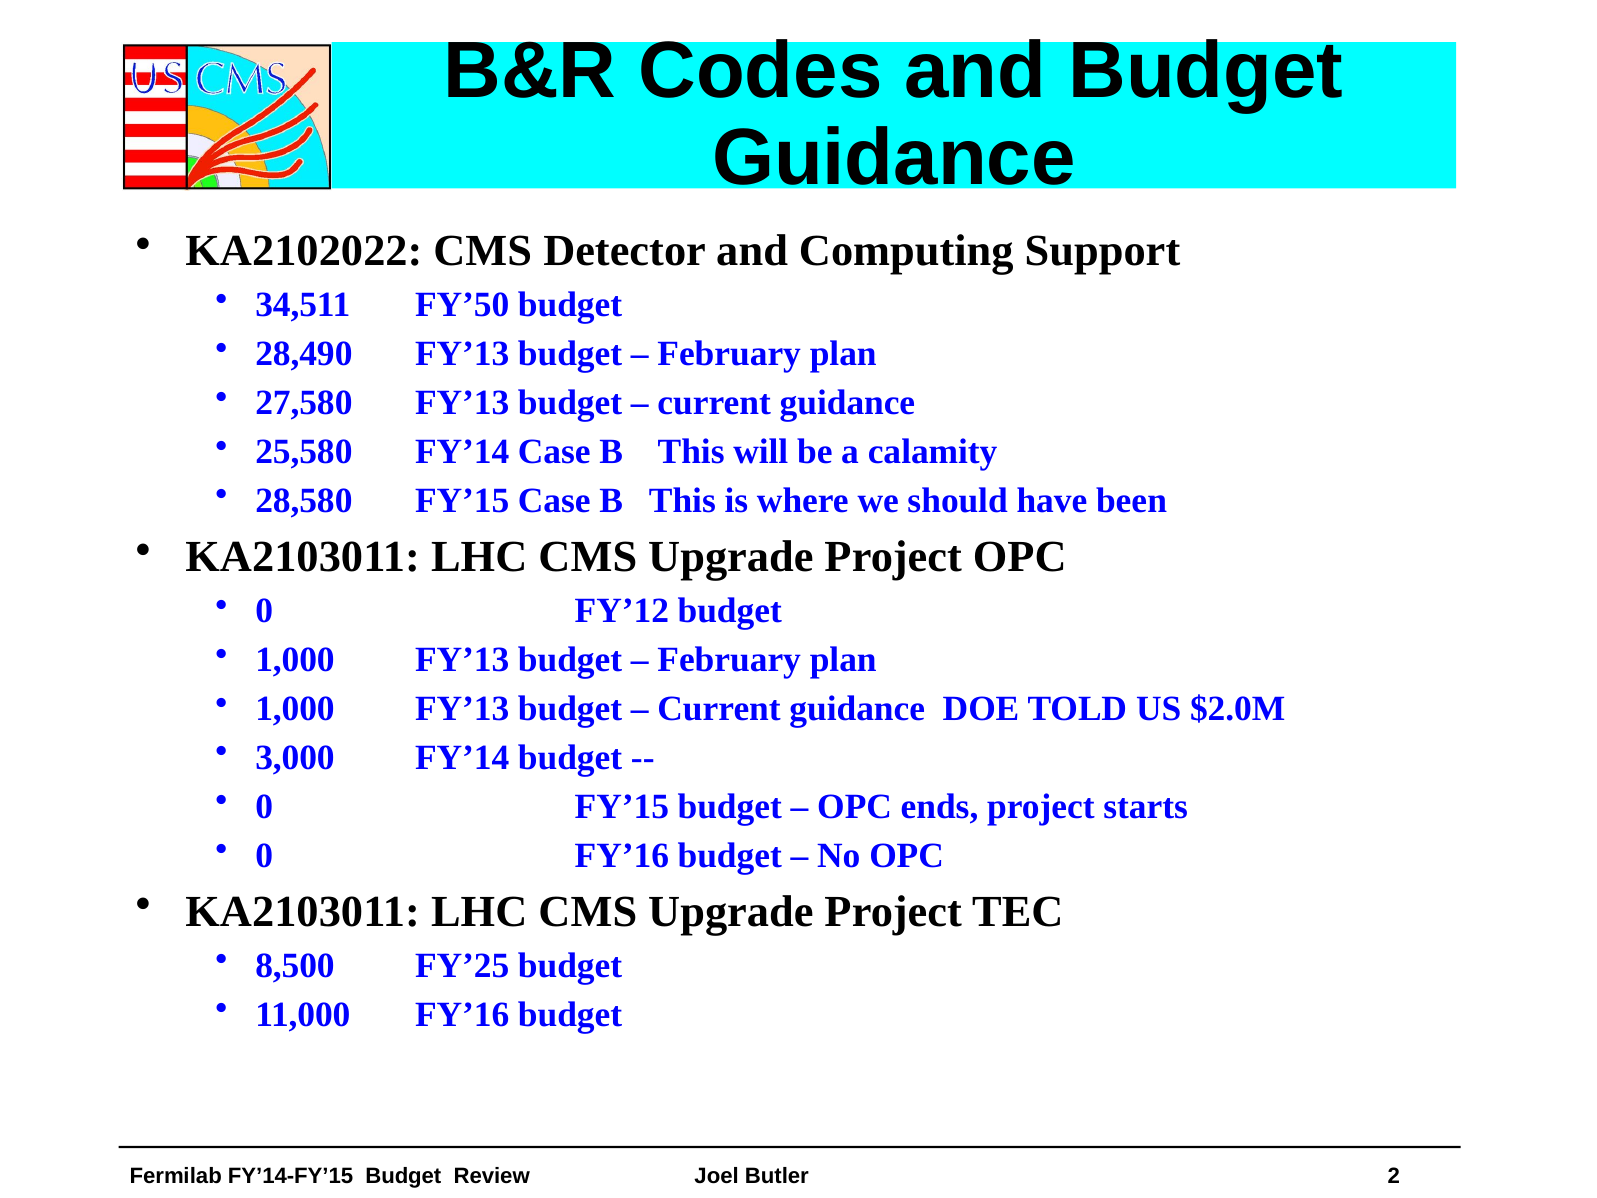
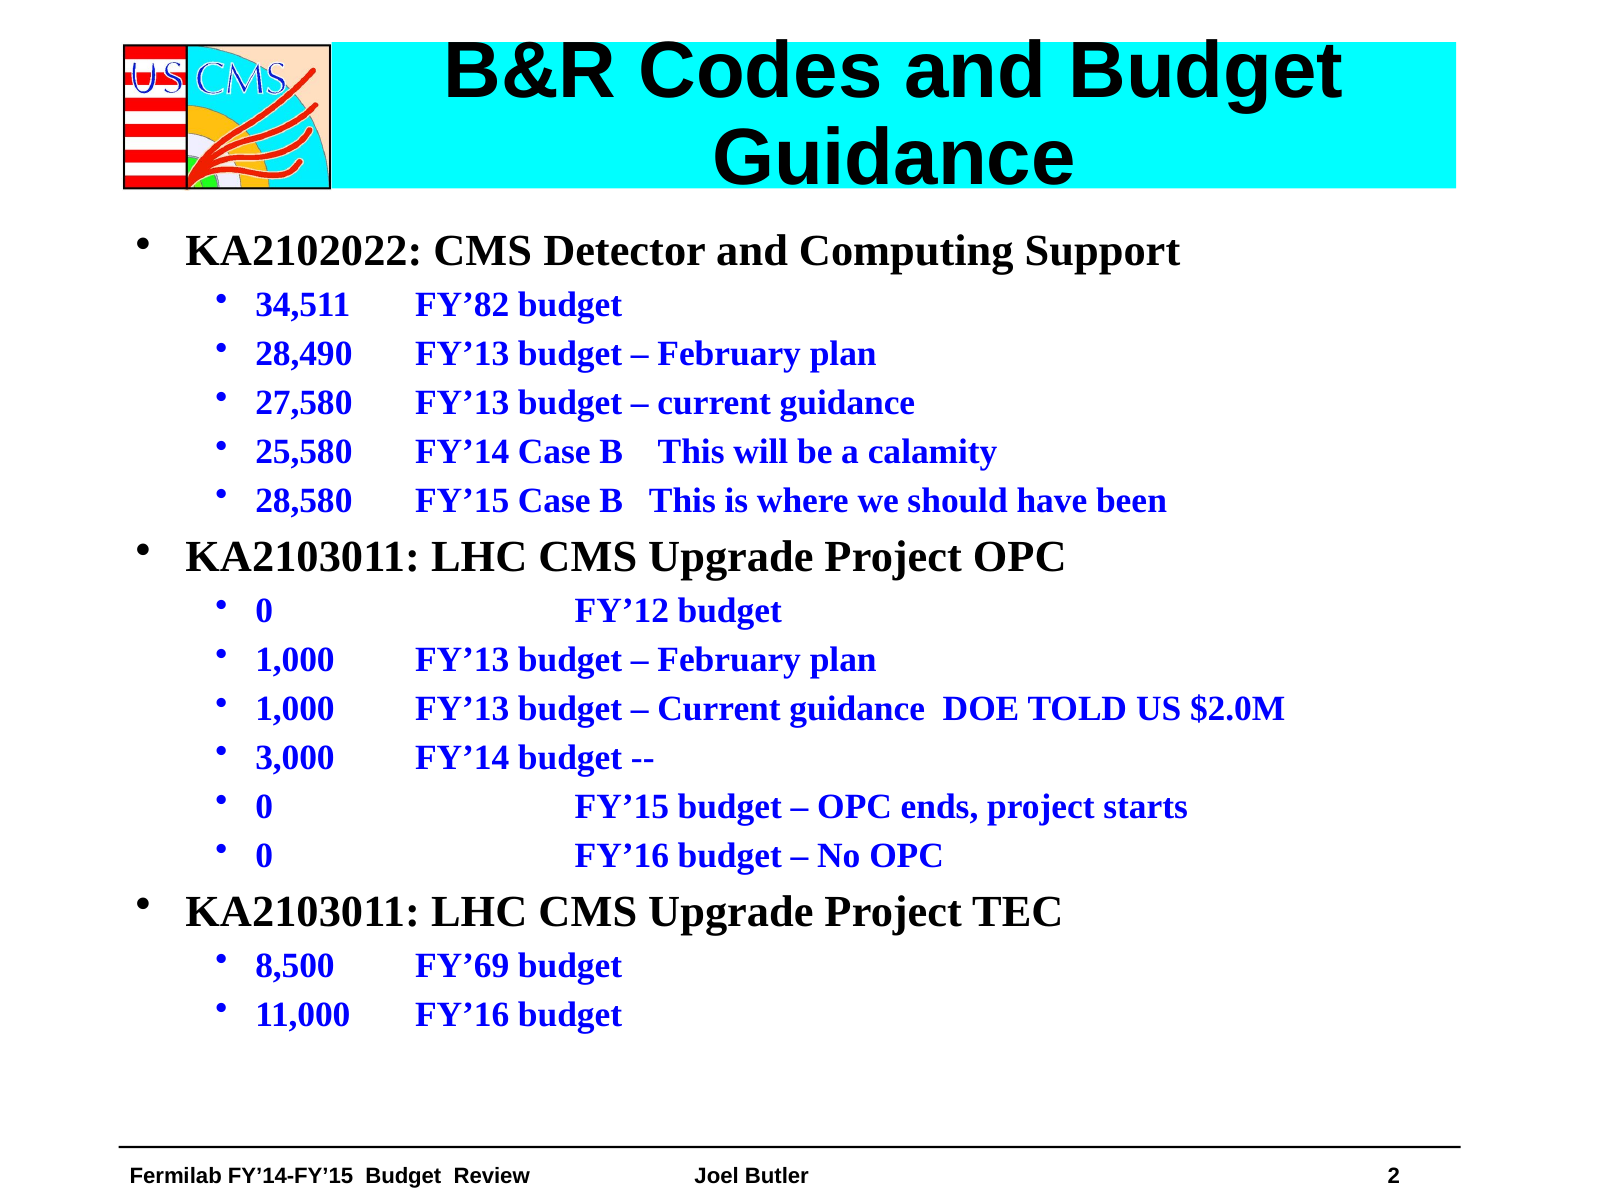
FY’50: FY’50 -> FY’82
FY’25: FY’25 -> FY’69
